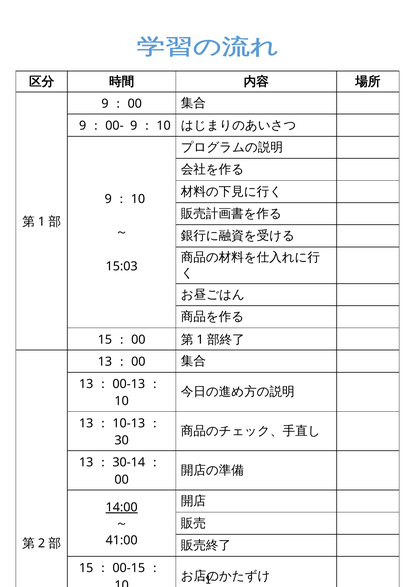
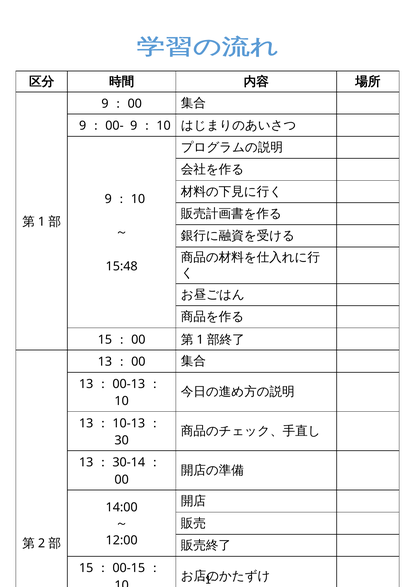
15:03: 15:03 -> 15:48
14:00 underline: present -> none
41:00: 41:00 -> 12:00
